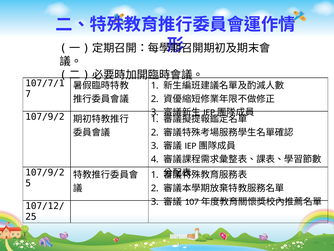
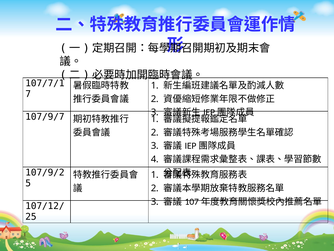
107/9/2 at (45, 117): 107/9/2 -> 107/9/7
